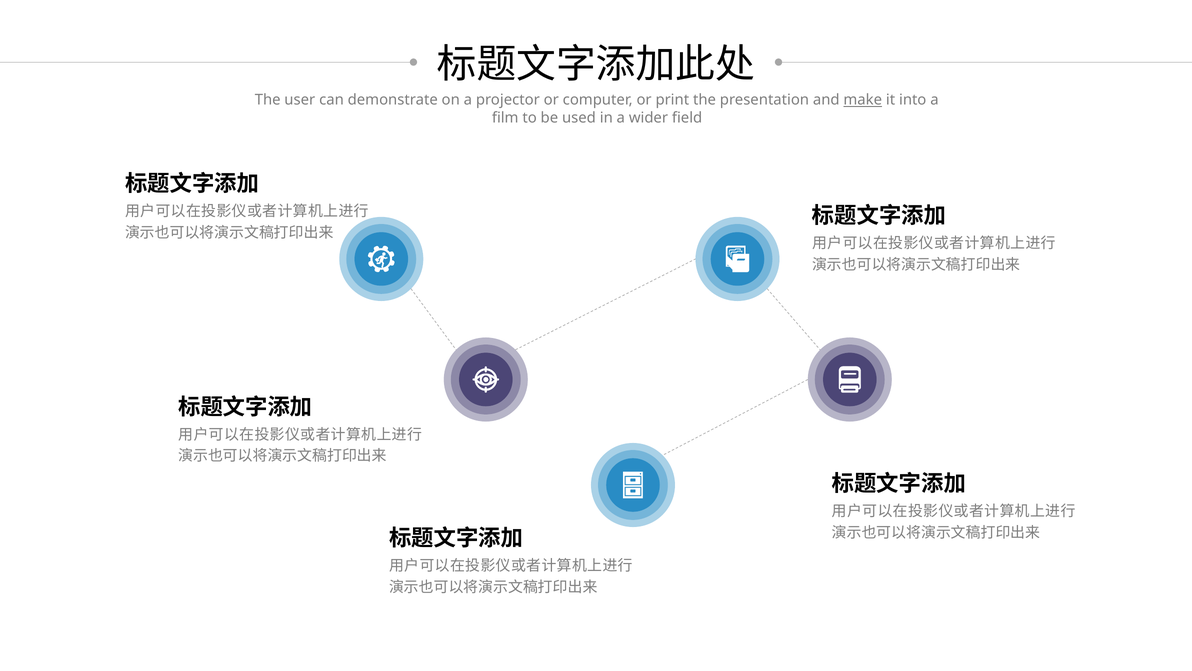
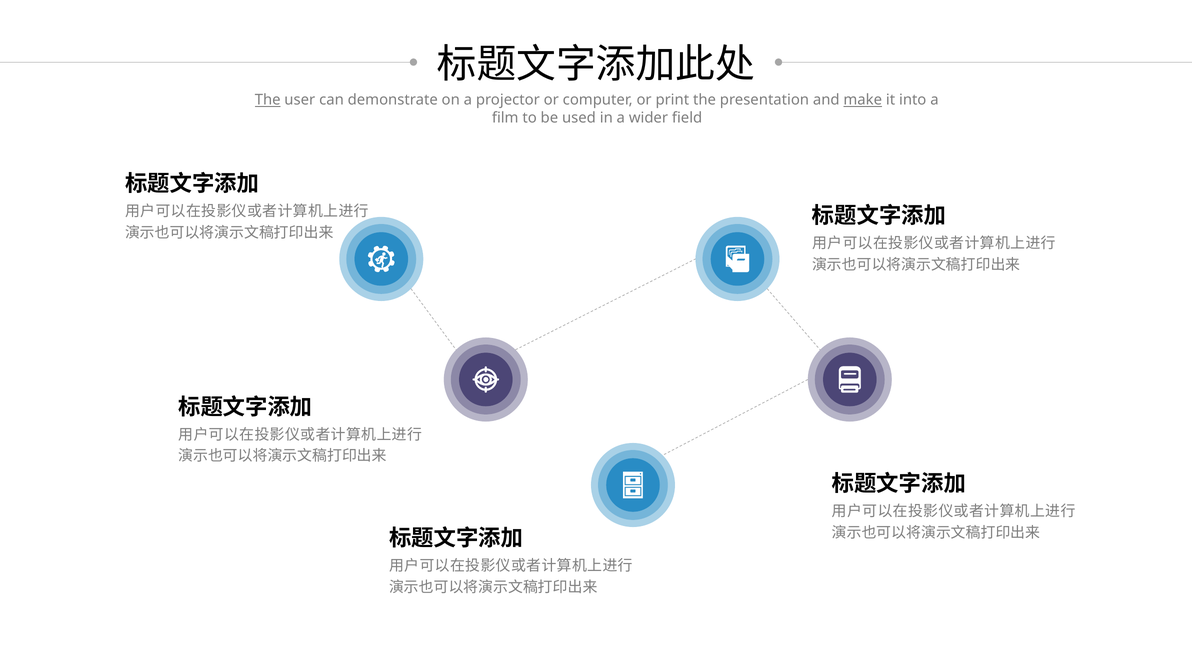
The at (268, 100) underline: none -> present
